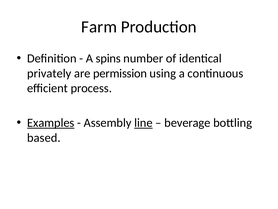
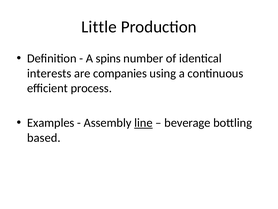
Farm: Farm -> Little
privately: privately -> interests
permission: permission -> companies
Examples underline: present -> none
